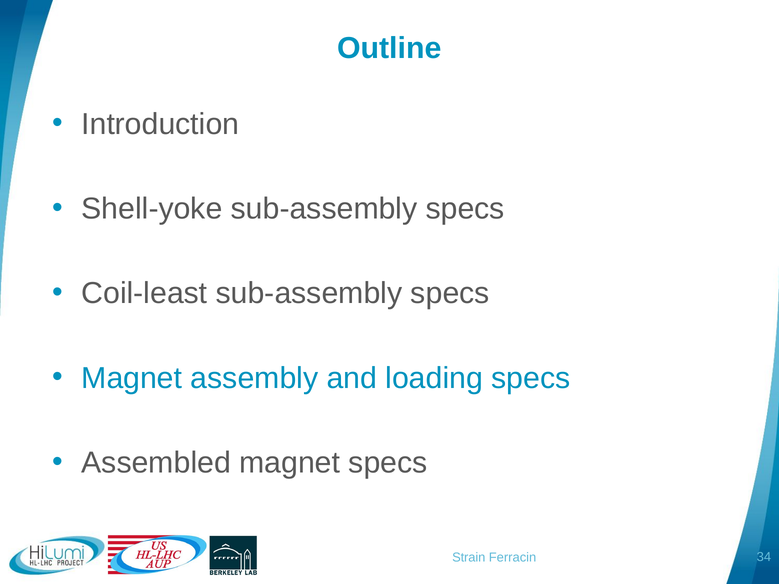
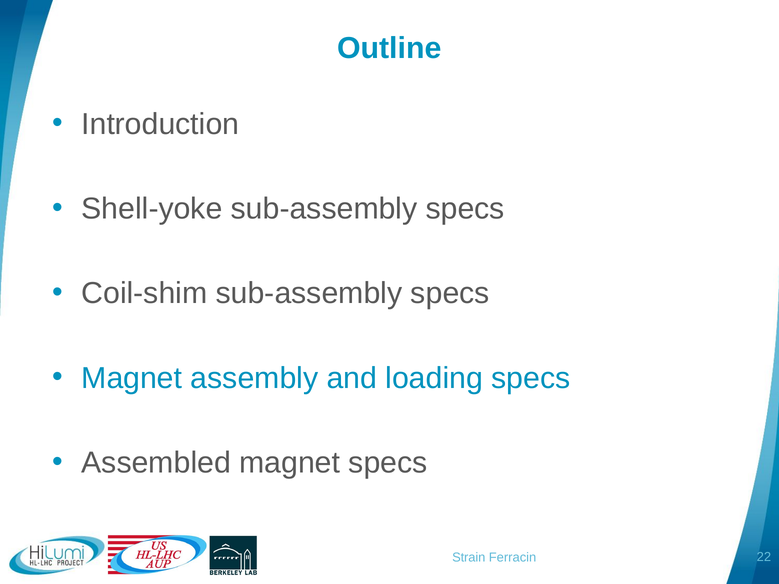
Coil-least: Coil-least -> Coil-shim
34: 34 -> 22
